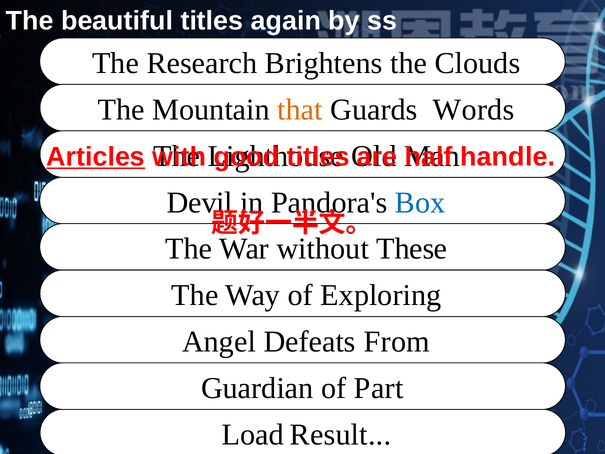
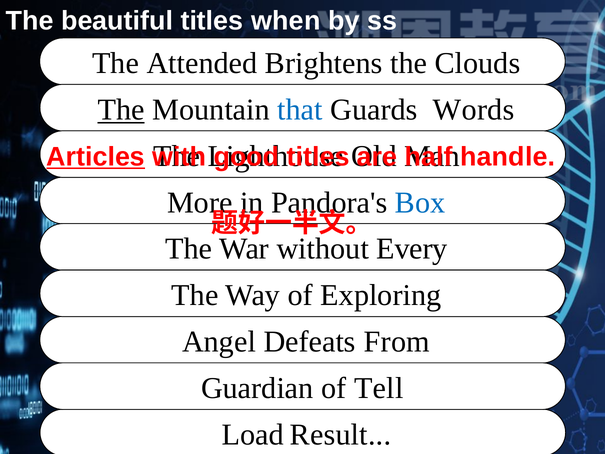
again: again -> when
Research: Research -> Attended
The at (121, 110) underline: none -> present
that colour: orange -> blue
Devil: Devil -> More
These: These -> Every
Part: Part -> Tell
